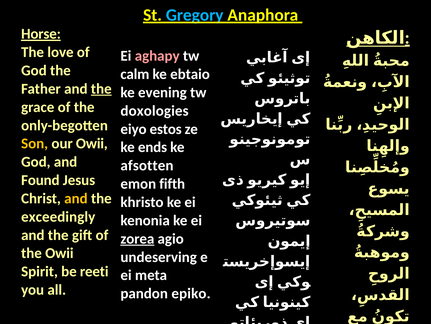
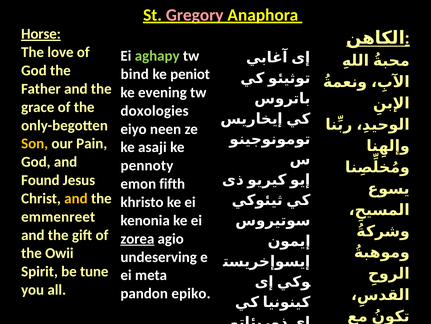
Gregory colour: light blue -> pink
aghapy colour: pink -> light green
calm: calm -> bind
ebtaio: ebtaio -> peniot
the at (101, 89) underline: present -> none
estos: estos -> neen
our Owii: Owii -> Pain
ends: ends -> asaji
afsotten: afsotten -> pennoty
exceedingly: exceedingly -> emmenreet
reeti: reeti -> tune
